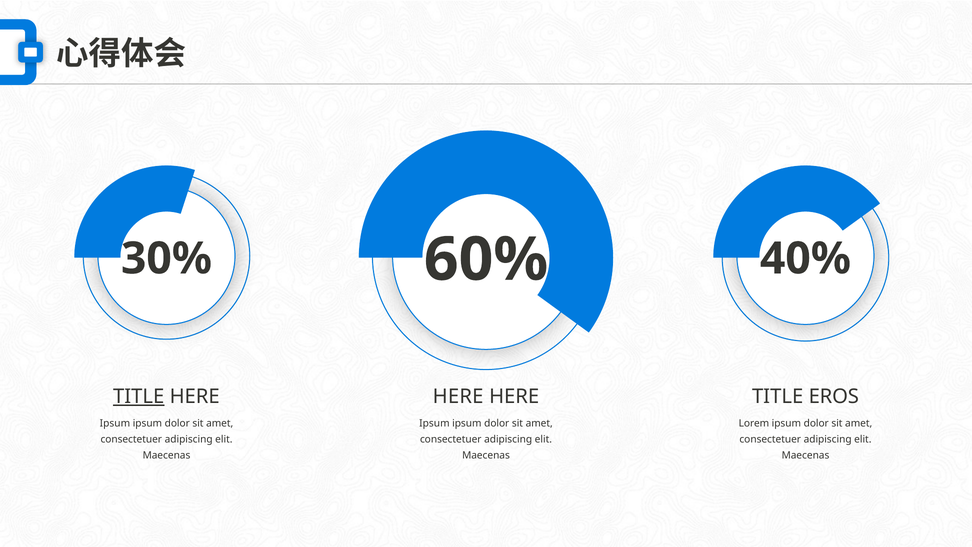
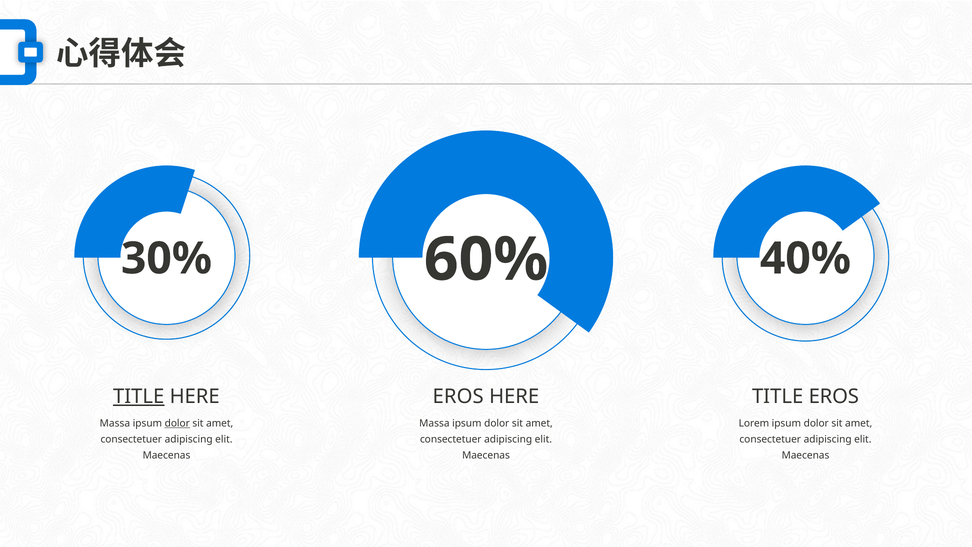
HERE at (458, 396): HERE -> EROS
Ipsum at (115, 423): Ipsum -> Massa
dolor at (177, 423) underline: none -> present
Ipsum at (434, 423): Ipsum -> Massa
